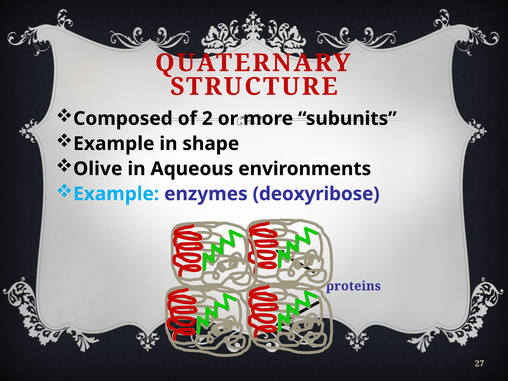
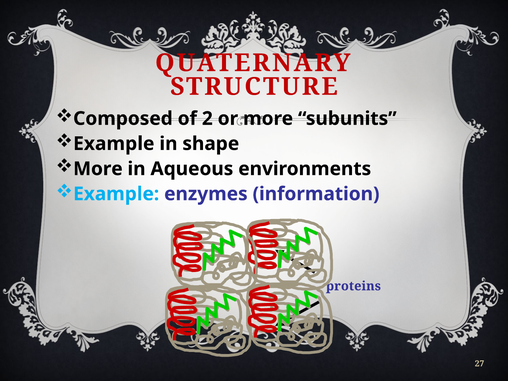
Olive at (98, 169): Olive -> More
deoxyribose: deoxyribose -> information
